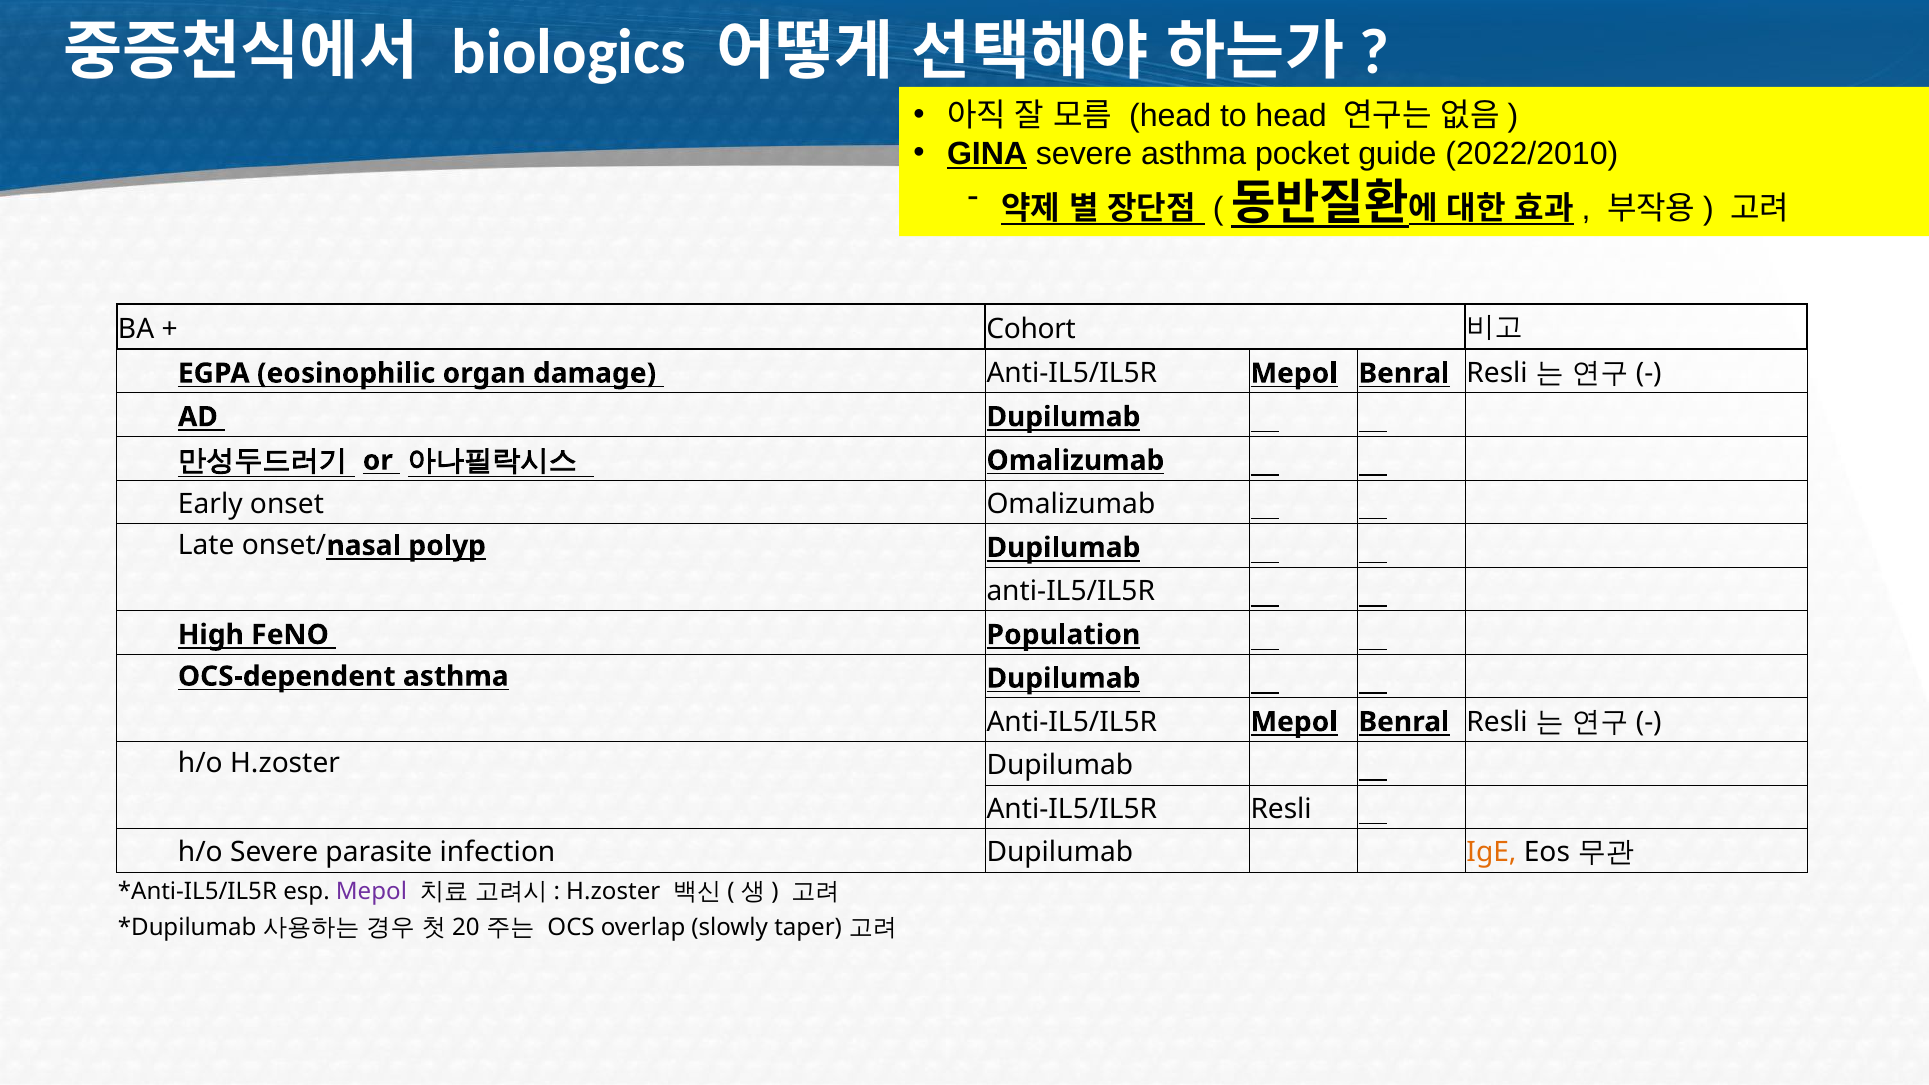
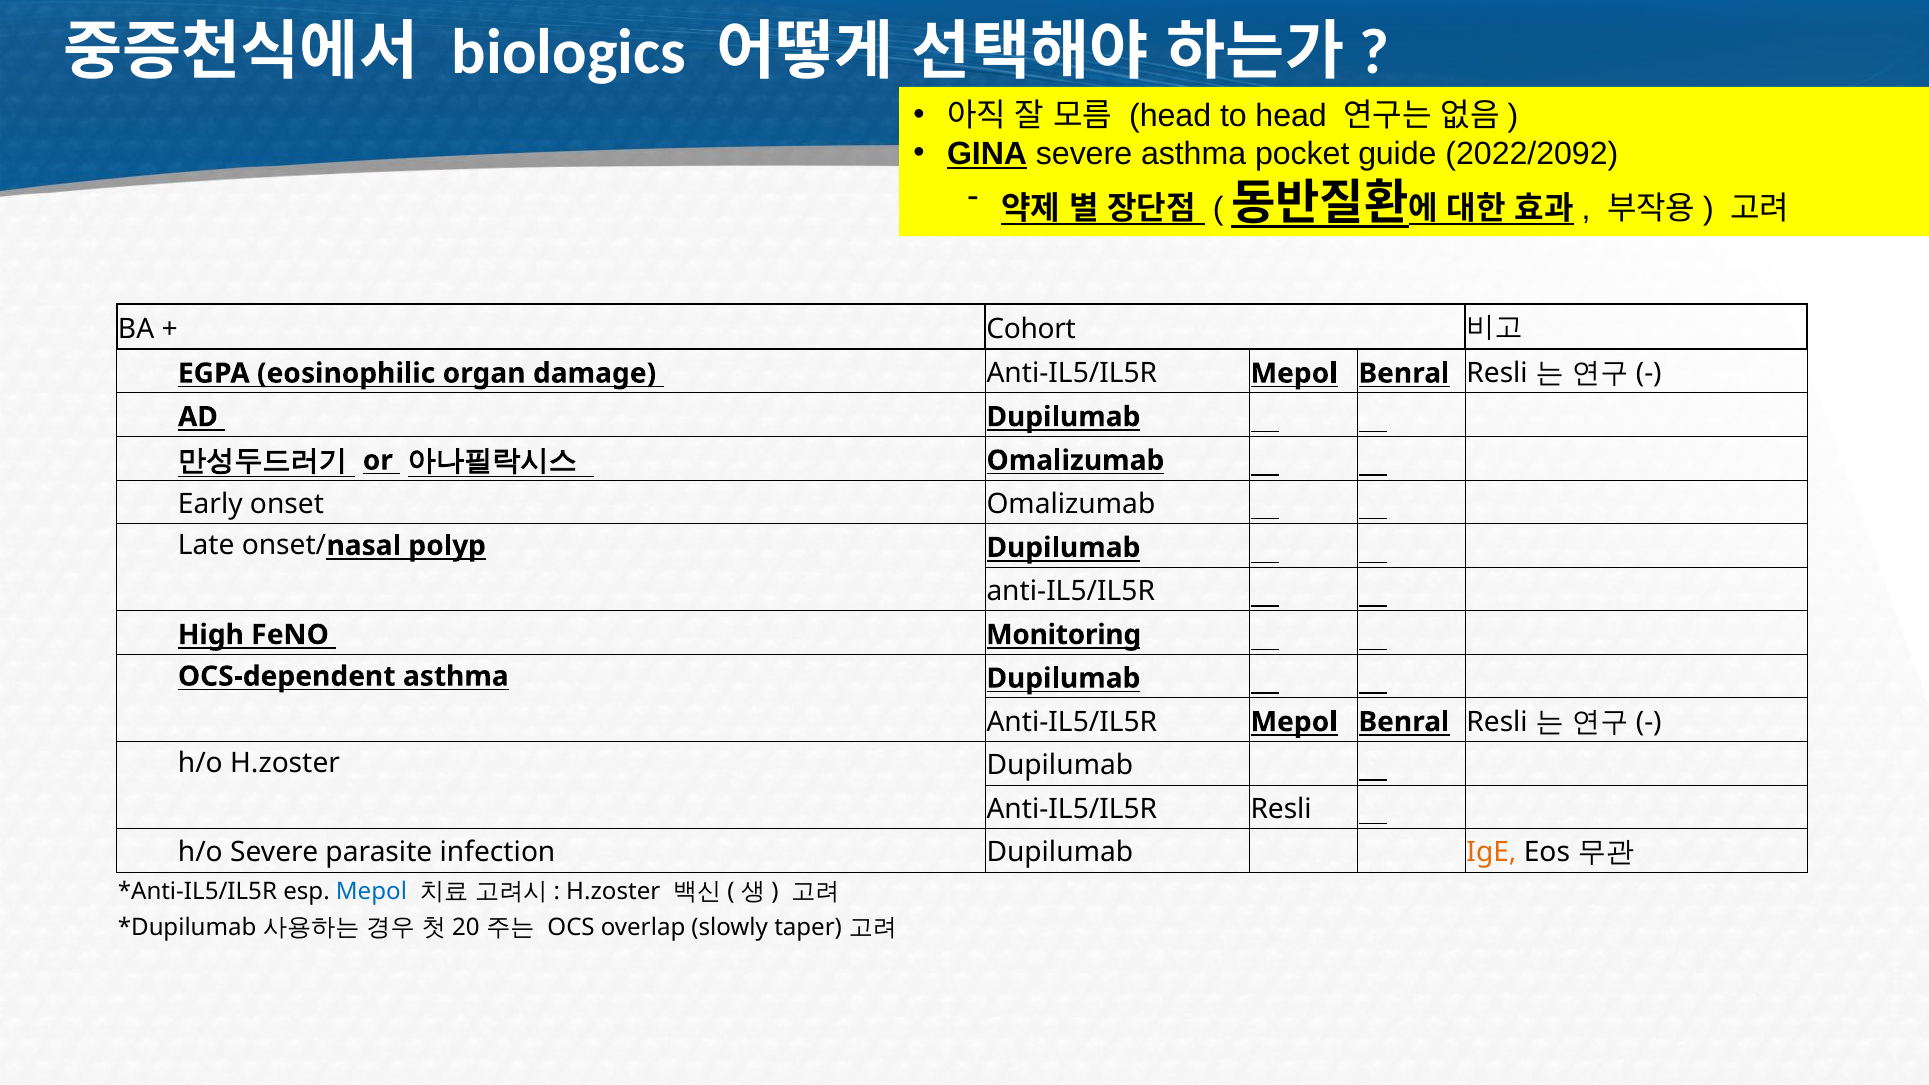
2022/2010: 2022/2010 -> 2022/2092
Population: Population -> Monitoring
Mepol at (371, 892) colour: purple -> blue
